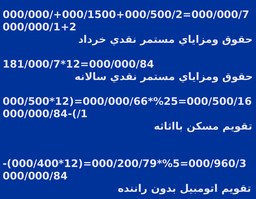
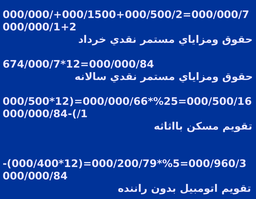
181/000/7: 181/000/7 -> 674/000/7
